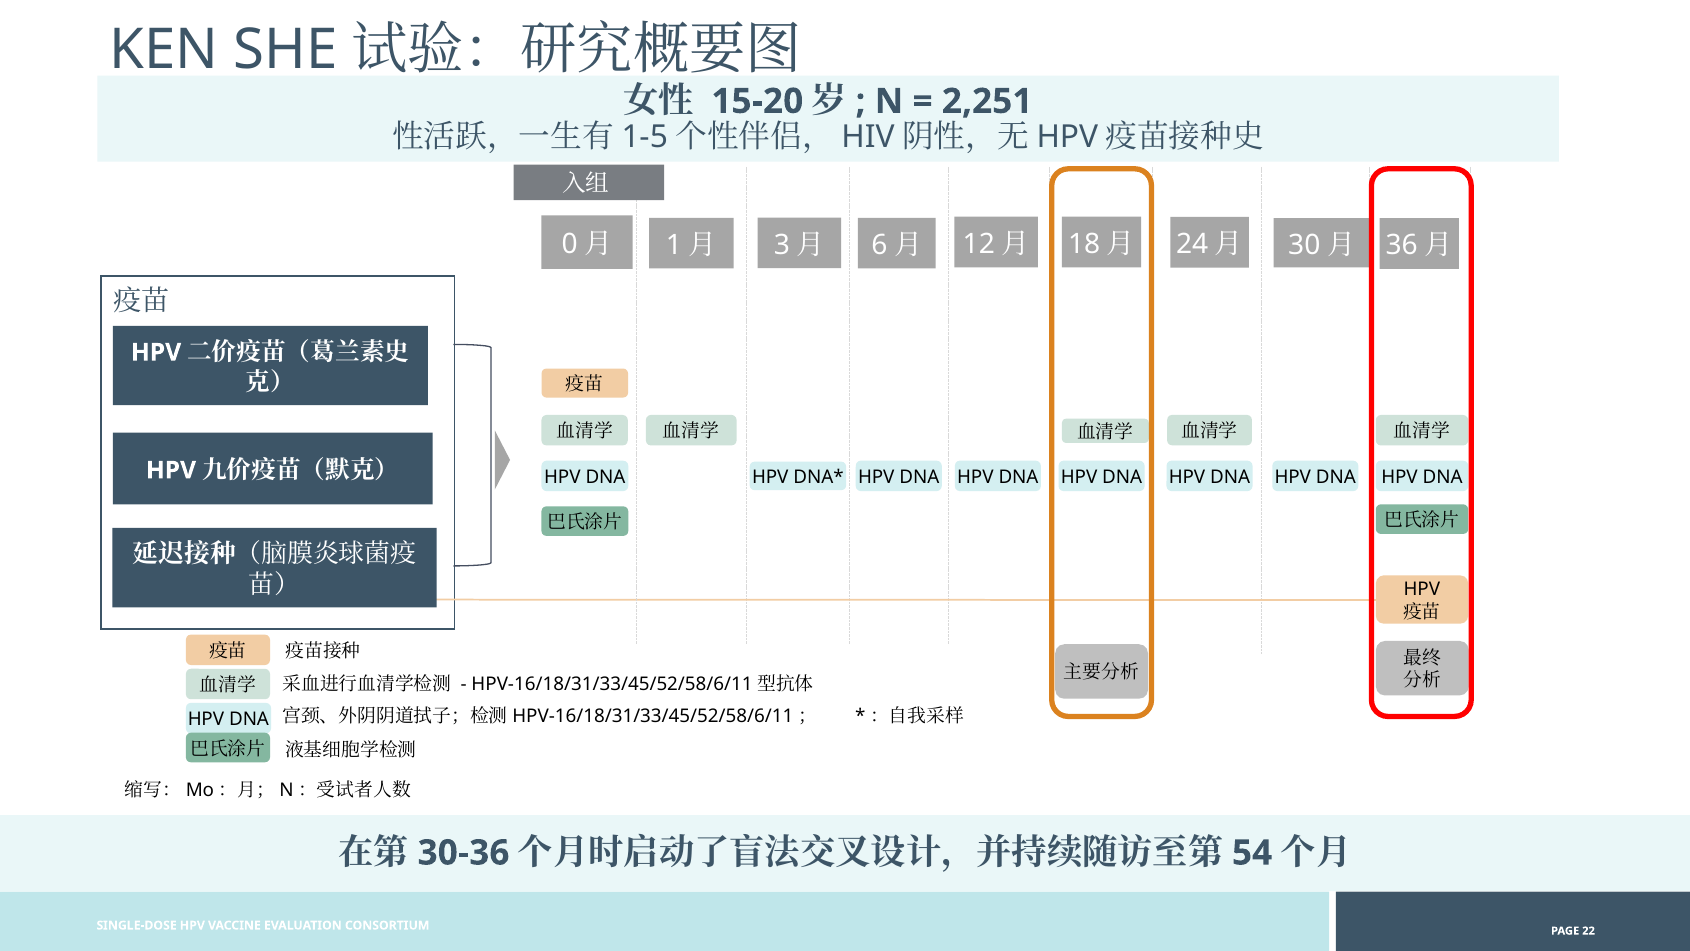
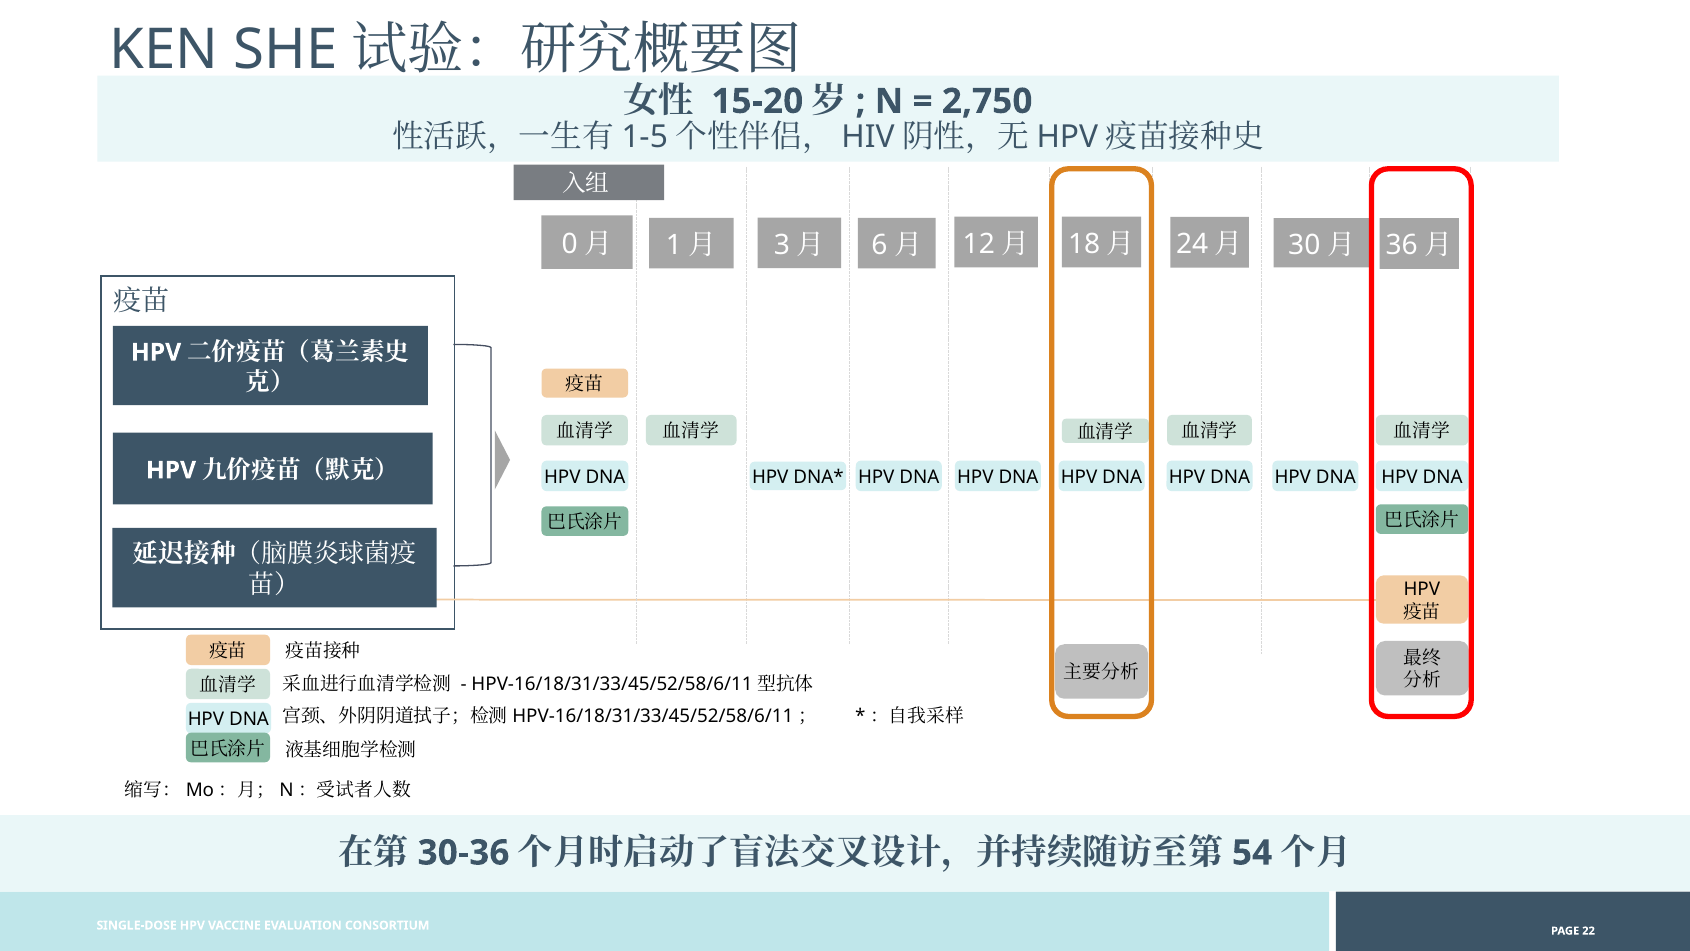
2,251: 2,251 -> 2,750
